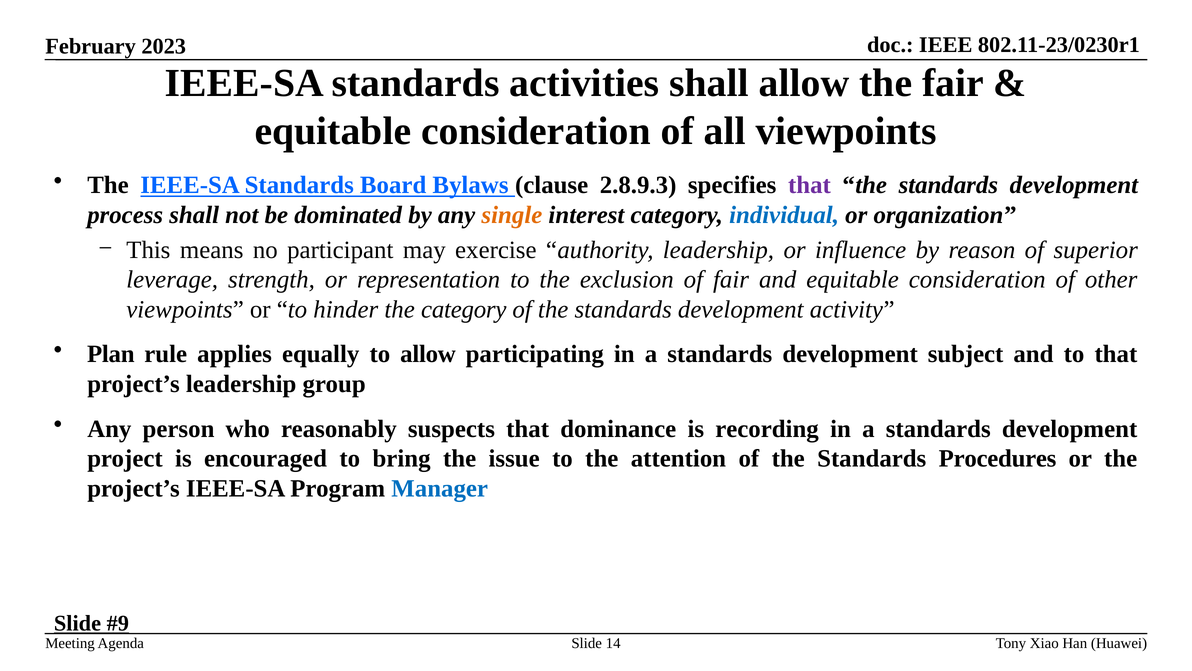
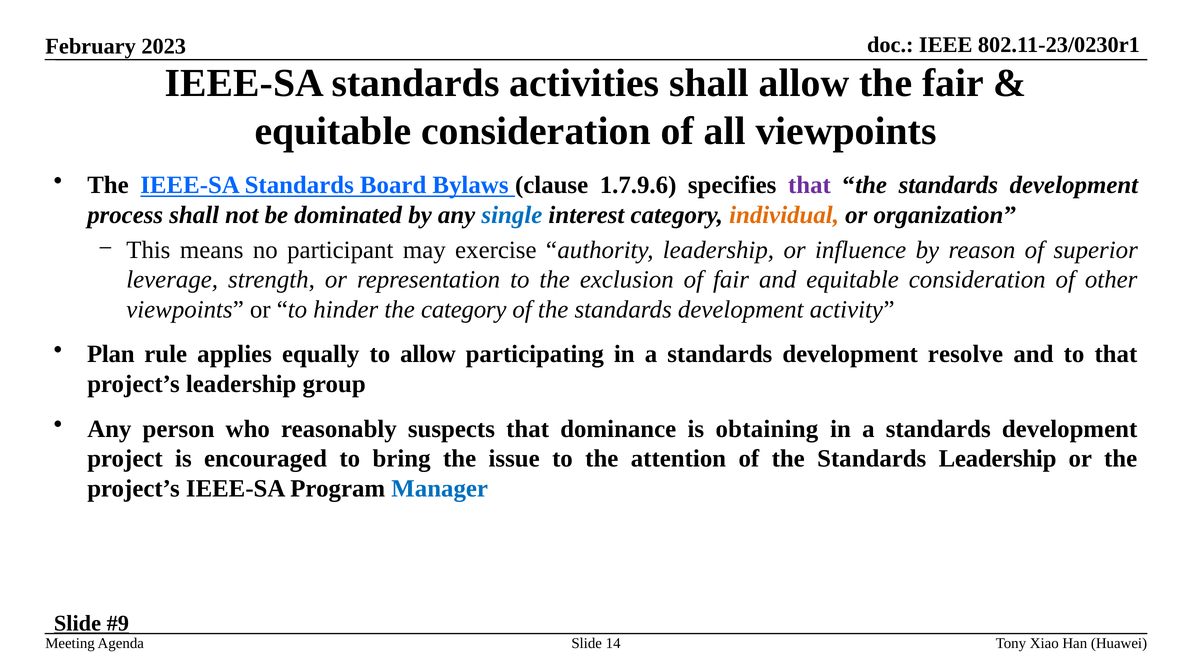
2.8.9.3: 2.8.9.3 -> 1.7.9.6
single colour: orange -> blue
individual colour: blue -> orange
subject: subject -> resolve
recording: recording -> obtaining
Standards Procedures: Procedures -> Leadership
